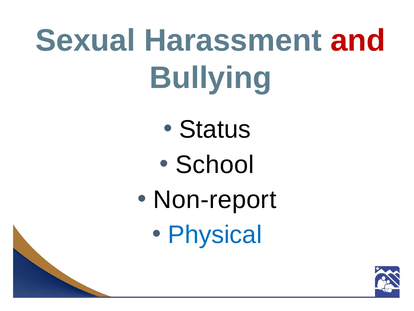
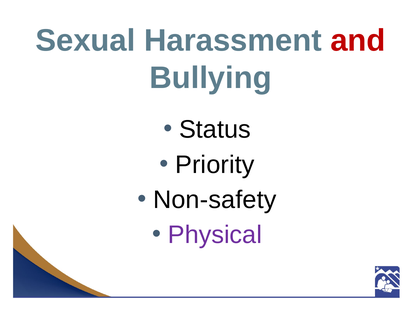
School: School -> Priority
Non-report: Non-report -> Non-safety
Physical colour: blue -> purple
